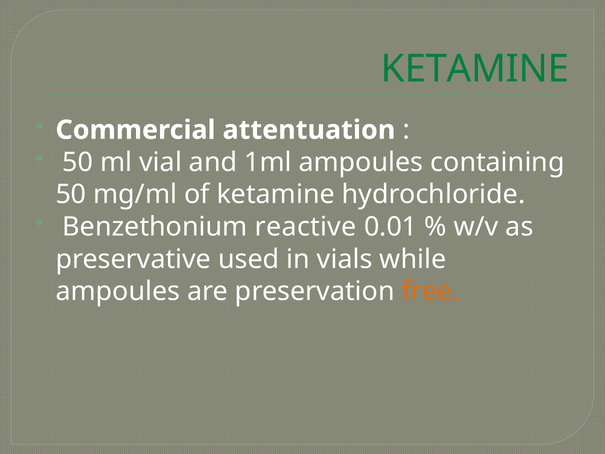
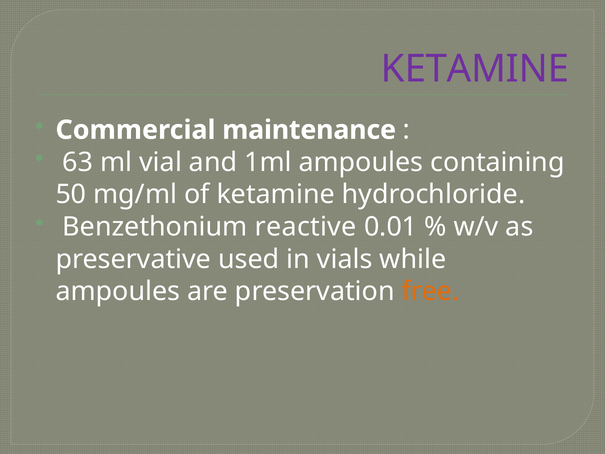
KETAMINE at (475, 69) colour: green -> purple
attentuation: attentuation -> maintenance
50 at (78, 162): 50 -> 63
